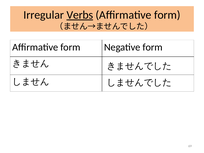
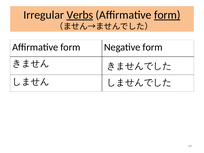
form at (167, 15) underline: none -> present
